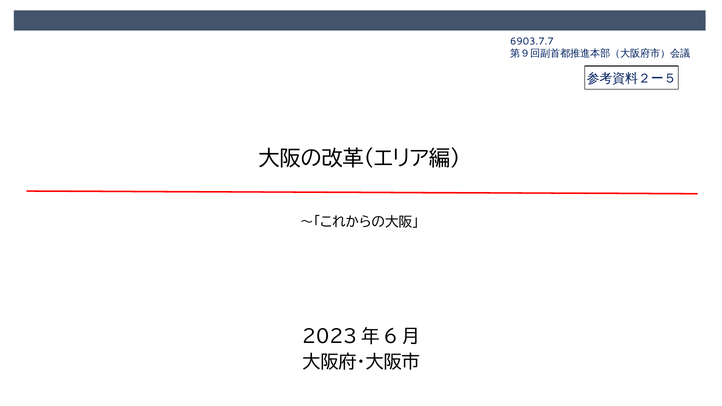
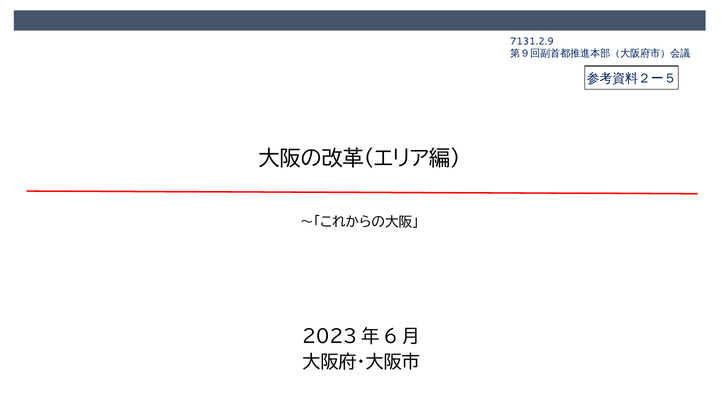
6903.7.7: 6903.7.7 -> 7131.2.9
